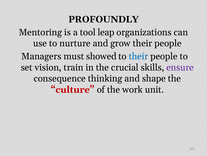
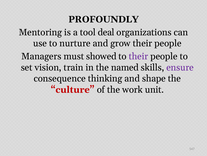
leap: leap -> deal
their at (138, 56) colour: blue -> purple
crucial: crucial -> named
